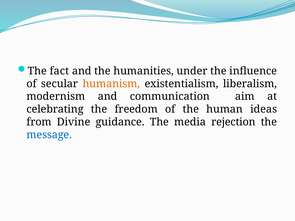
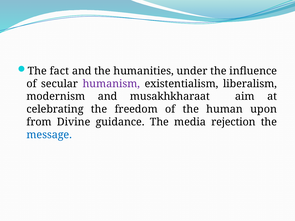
humanism colour: orange -> purple
communication: communication -> musakhkharaat
ideas: ideas -> upon
